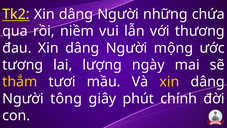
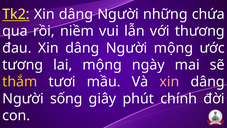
lai lượng: lượng -> mộng
xin at (169, 82) colour: yellow -> pink
tông: tông -> sống
